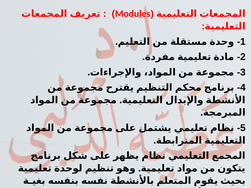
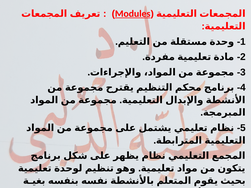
Modules underline: none -> present
